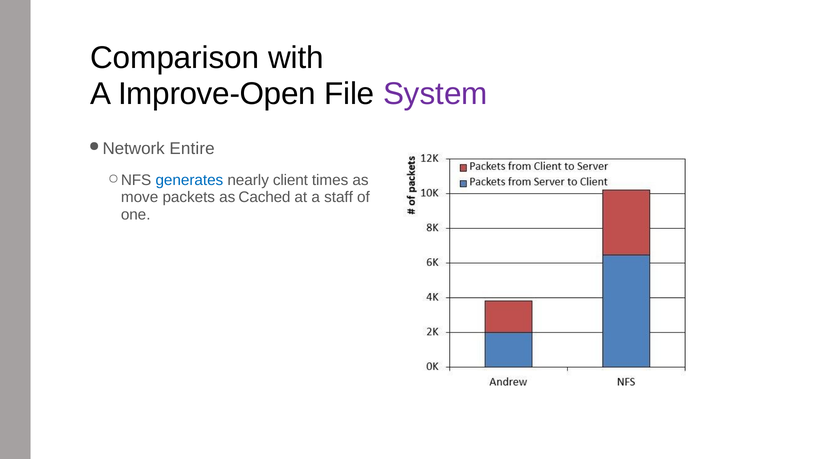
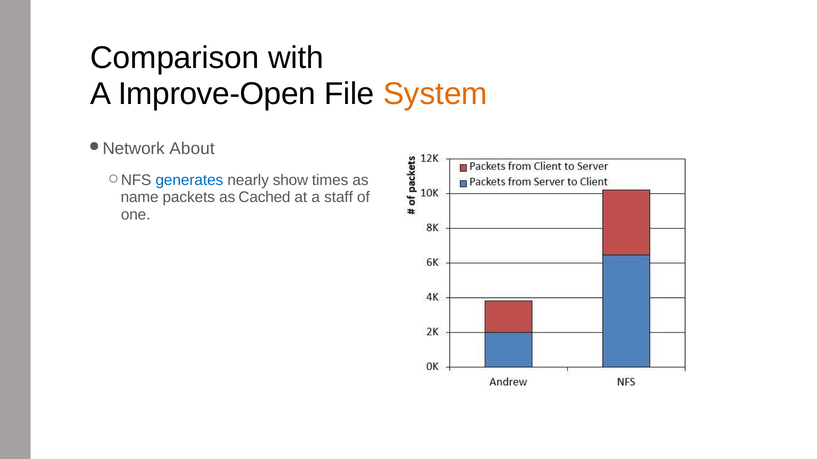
System colour: purple -> orange
Entire: Entire -> About
client: client -> show
move: move -> name
